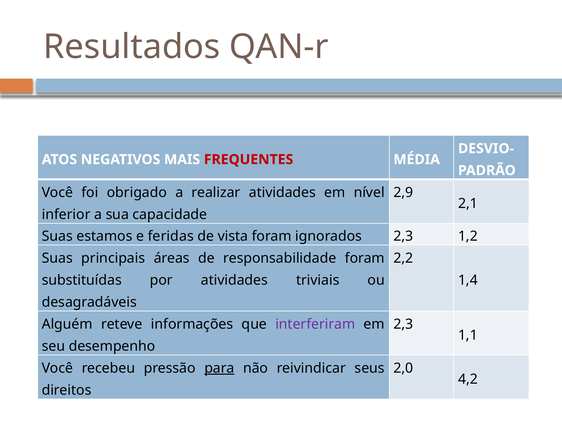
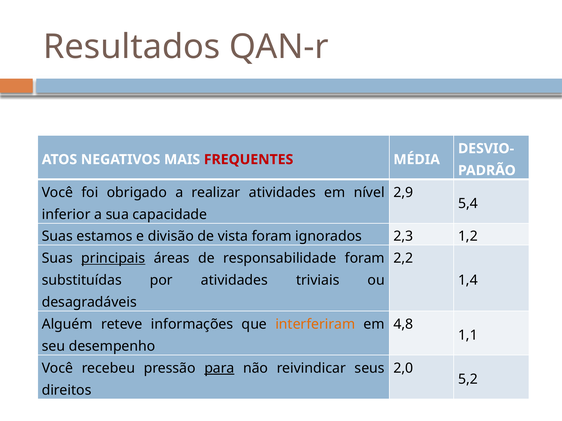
2,1: 2,1 -> 5,4
feridas: feridas -> divisão
principais underline: none -> present
interferiram colour: purple -> orange
2,3 at (403, 325): 2,3 -> 4,8
4,2: 4,2 -> 5,2
